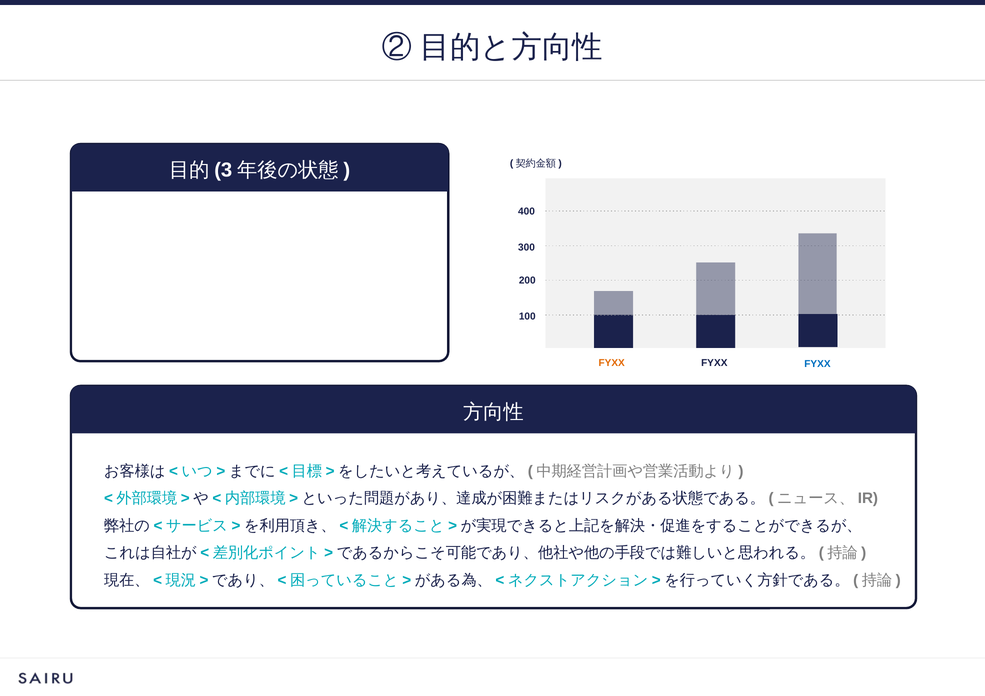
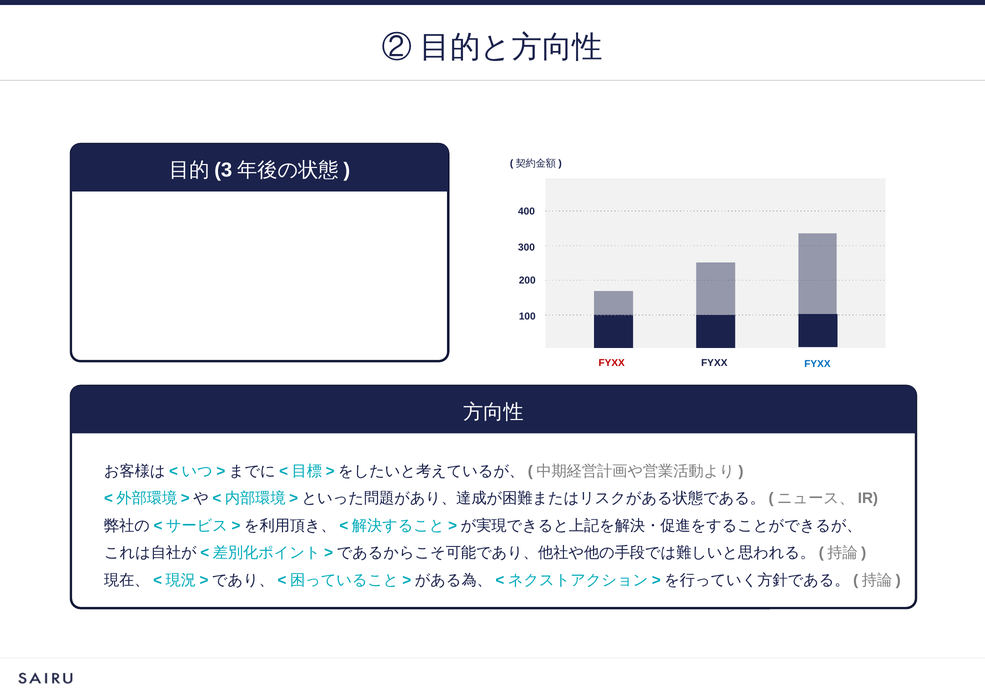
FYXX at (612, 363) colour: orange -> red
